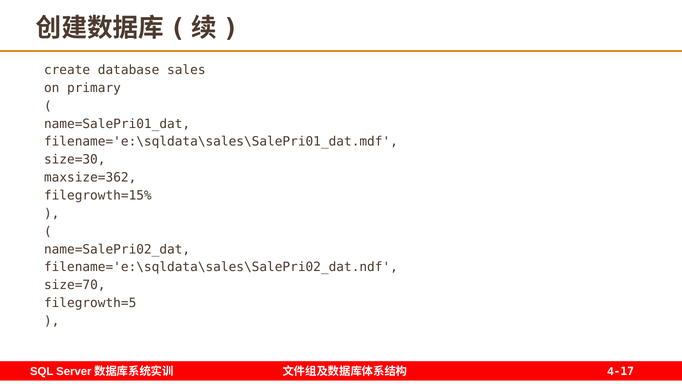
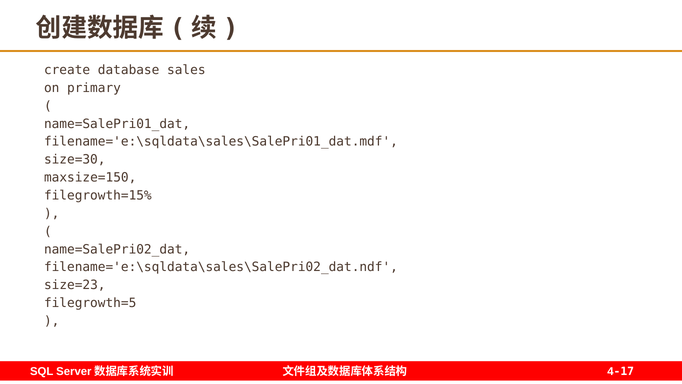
maxsize=362: maxsize=362 -> maxsize=150
size=70: size=70 -> size=23
